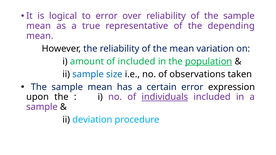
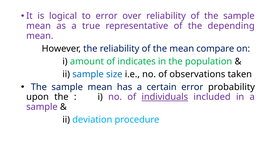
variation: variation -> compare
of included: included -> indicates
population underline: present -> none
expression: expression -> probability
